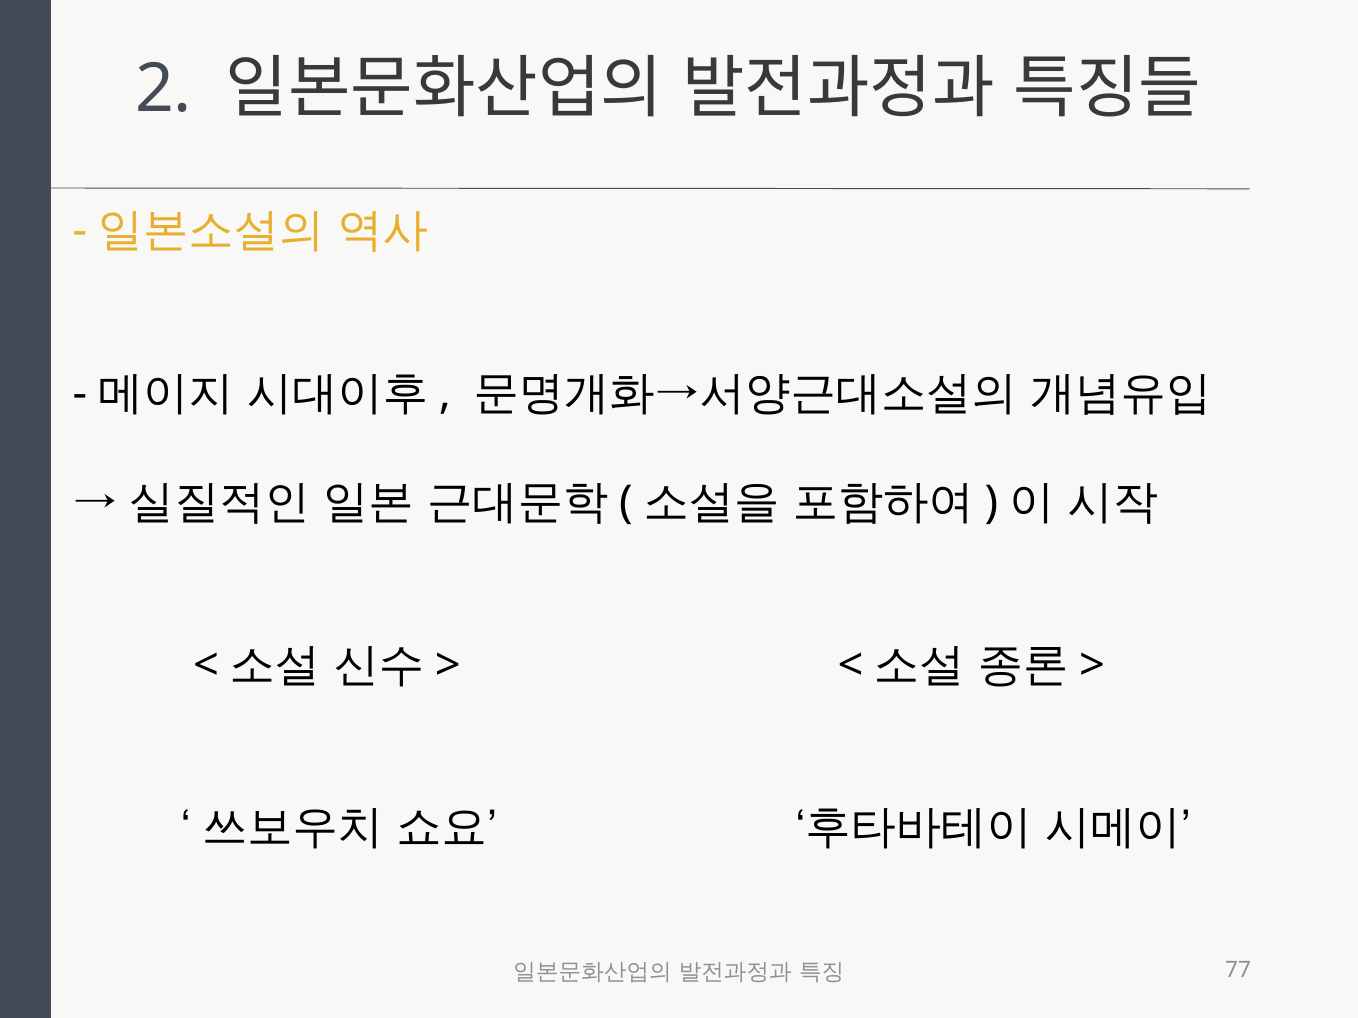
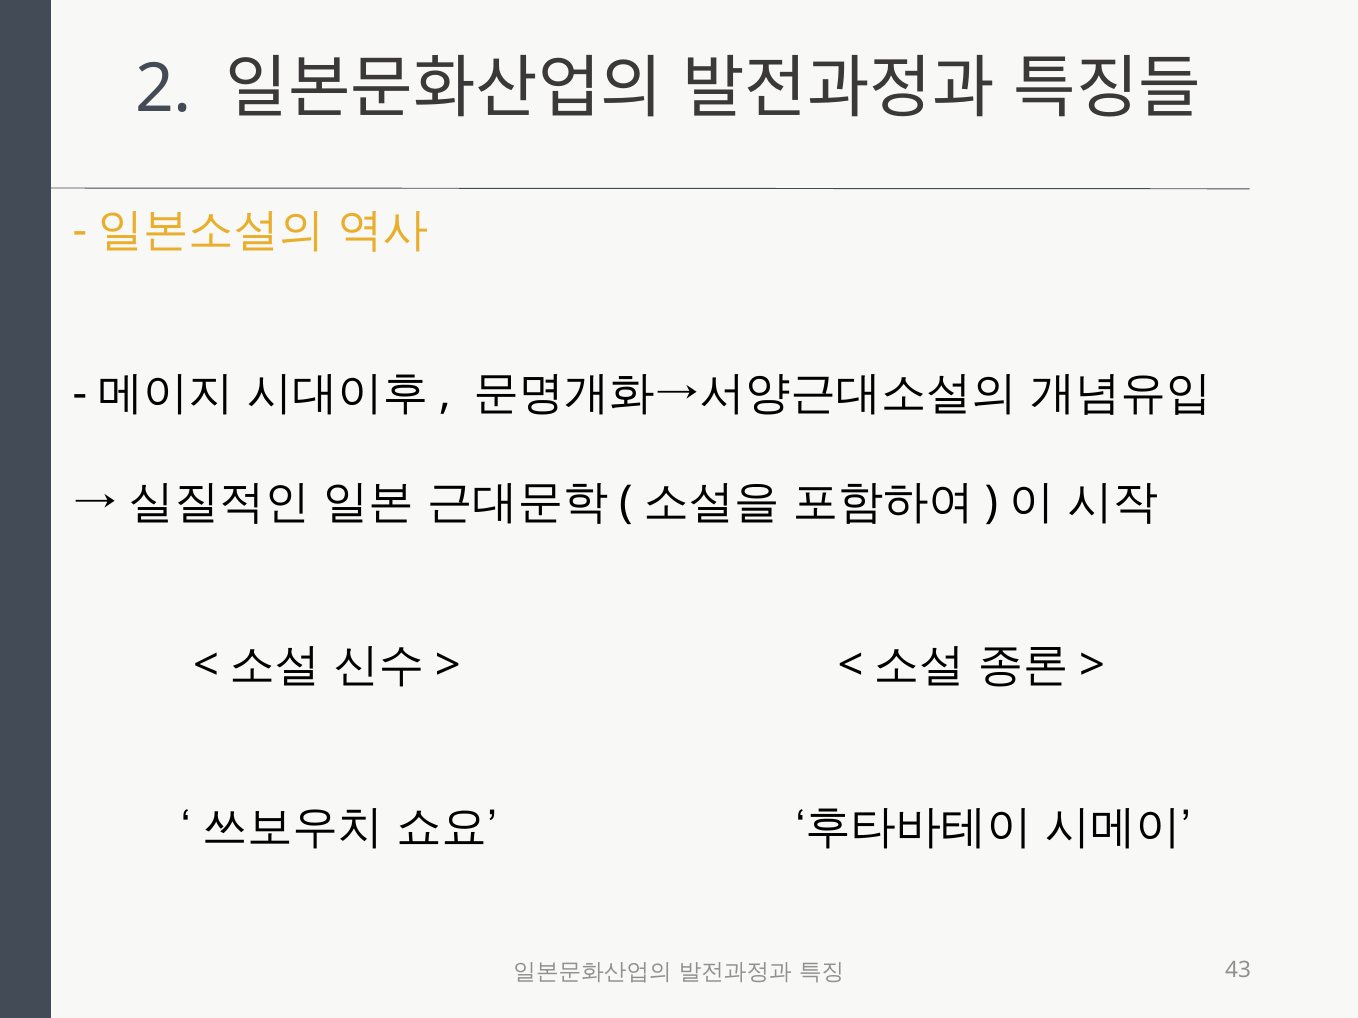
77: 77 -> 43
